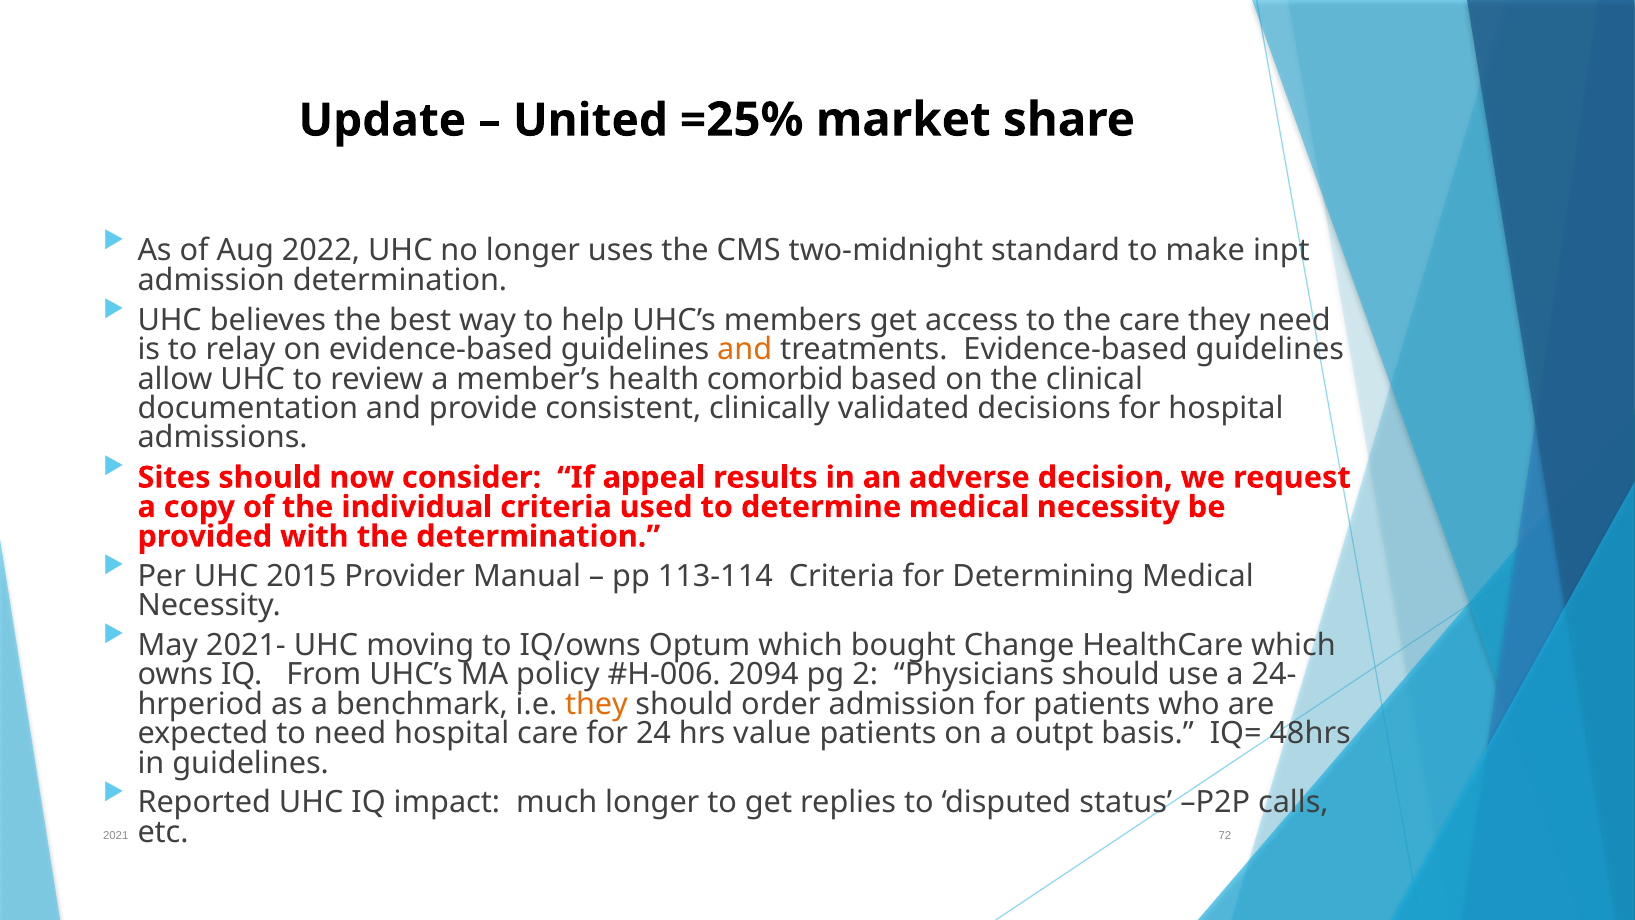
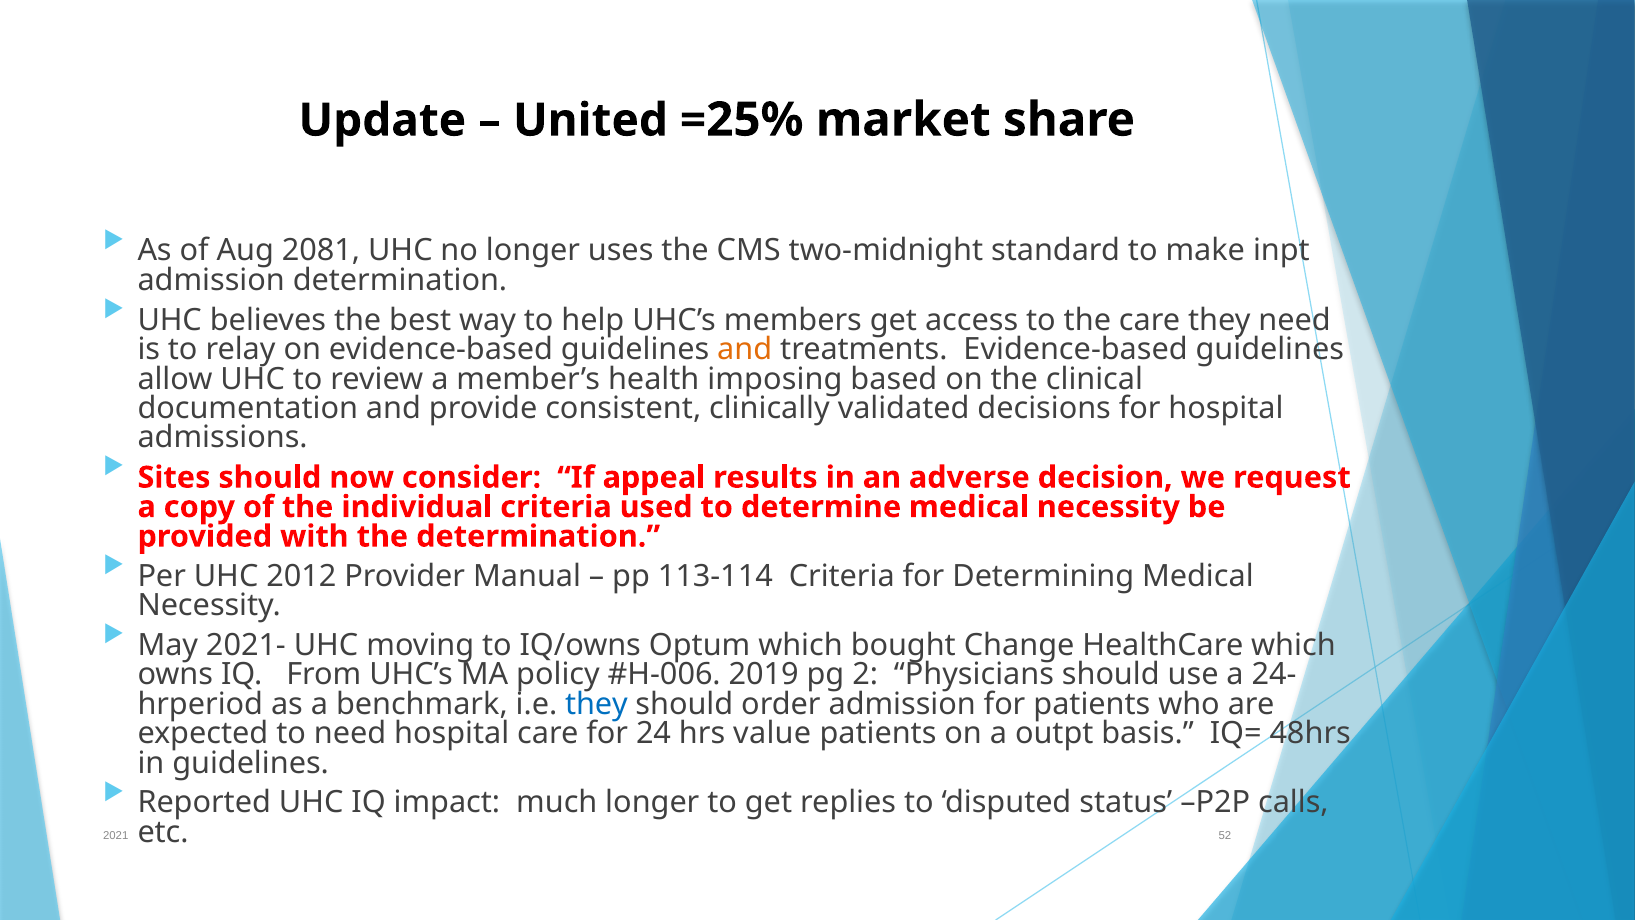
2022: 2022 -> 2081
comorbid: comorbid -> imposing
2015: 2015 -> 2012
2094: 2094 -> 2019
they at (596, 704) colour: orange -> blue
72: 72 -> 52
